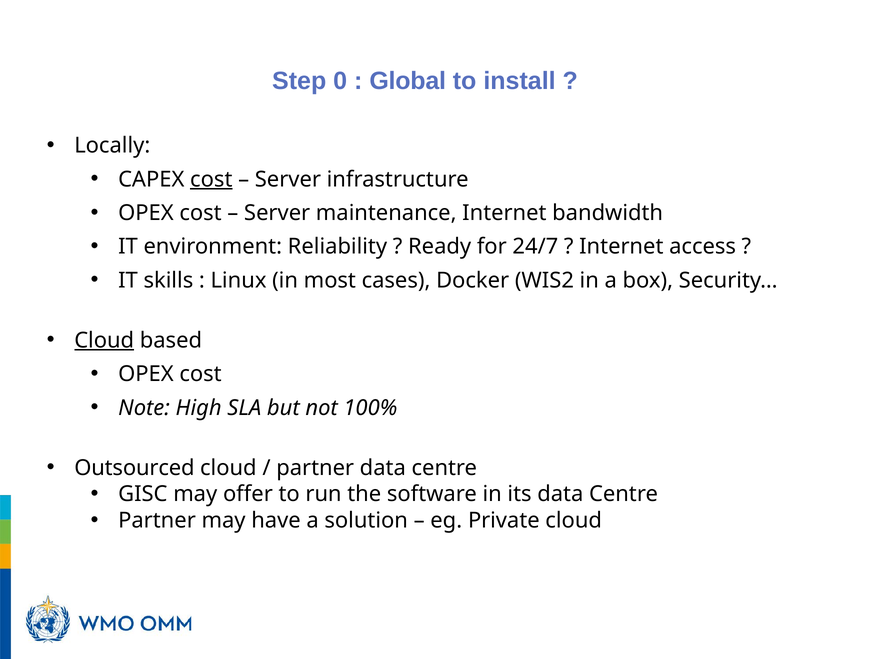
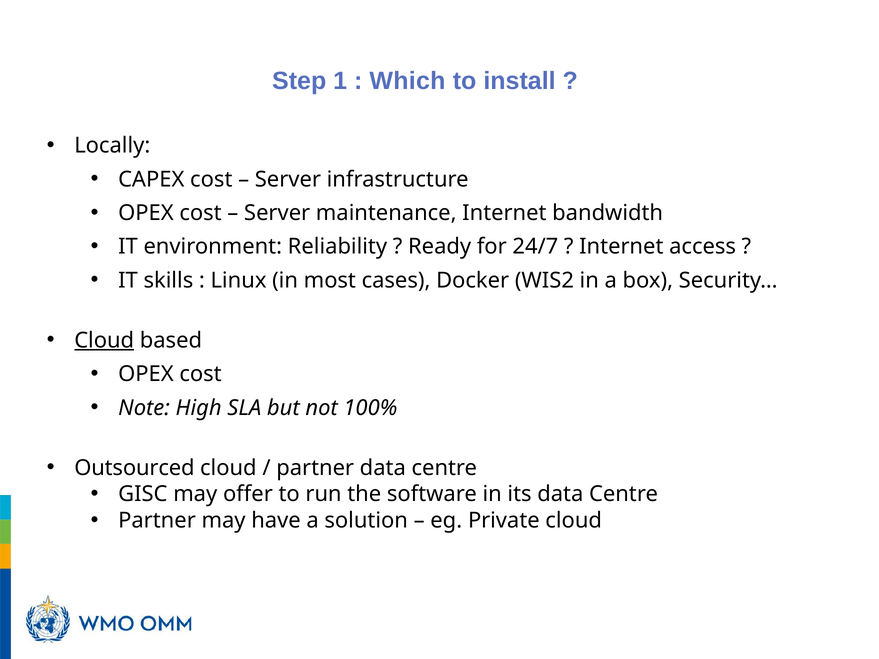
0: 0 -> 1
Global: Global -> Which
cost at (211, 179) underline: present -> none
